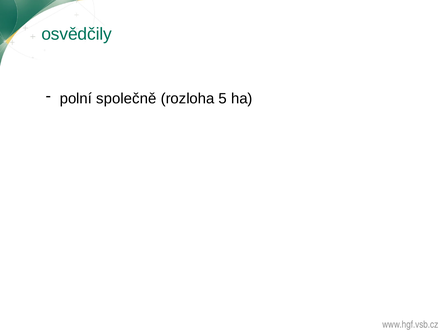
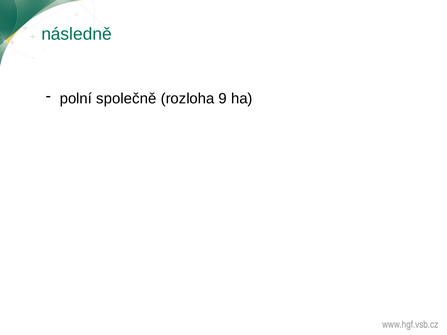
osvědčily: osvědčily -> následně
5: 5 -> 9
